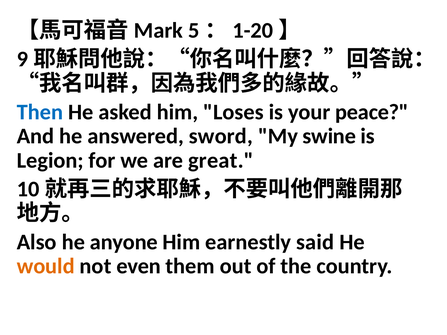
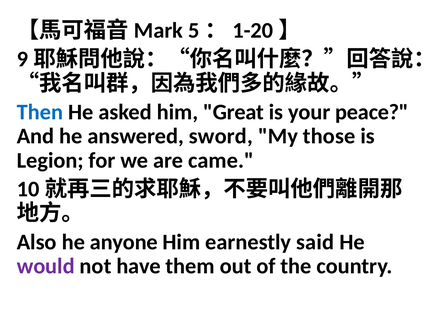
Loses: Loses -> Great
swine: swine -> those
great: great -> came
would colour: orange -> purple
even: even -> have
